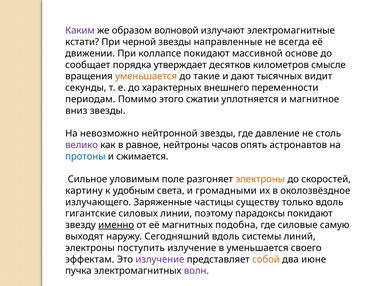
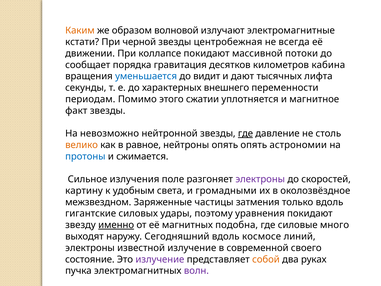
Каким colour: purple -> orange
направленные: направленные -> центробежная
основе: основе -> потоки
утверждает: утверждает -> гравитация
смысле: смысле -> кабина
уменьшается at (146, 76) colour: orange -> blue
такие: такие -> видит
видит: видит -> лифта
вниз: вниз -> факт
где at (245, 133) underline: none -> present
велико colour: purple -> orange
нейтроны часов: часов -> опять
астронавтов: астронавтов -> астрономии
уловимым: уловимым -> излучения
электроны at (260, 179) colour: orange -> purple
излучающего: излучающего -> межзвездном
существу: существу -> затмения
линии: линии -> удары
парадоксы: парадоксы -> уравнения
самую: самую -> много
системы: системы -> космосе
поступить: поступить -> известной
в уменьшается: уменьшается -> современной
эффектам: эффектам -> состояние
июне: июне -> руках
